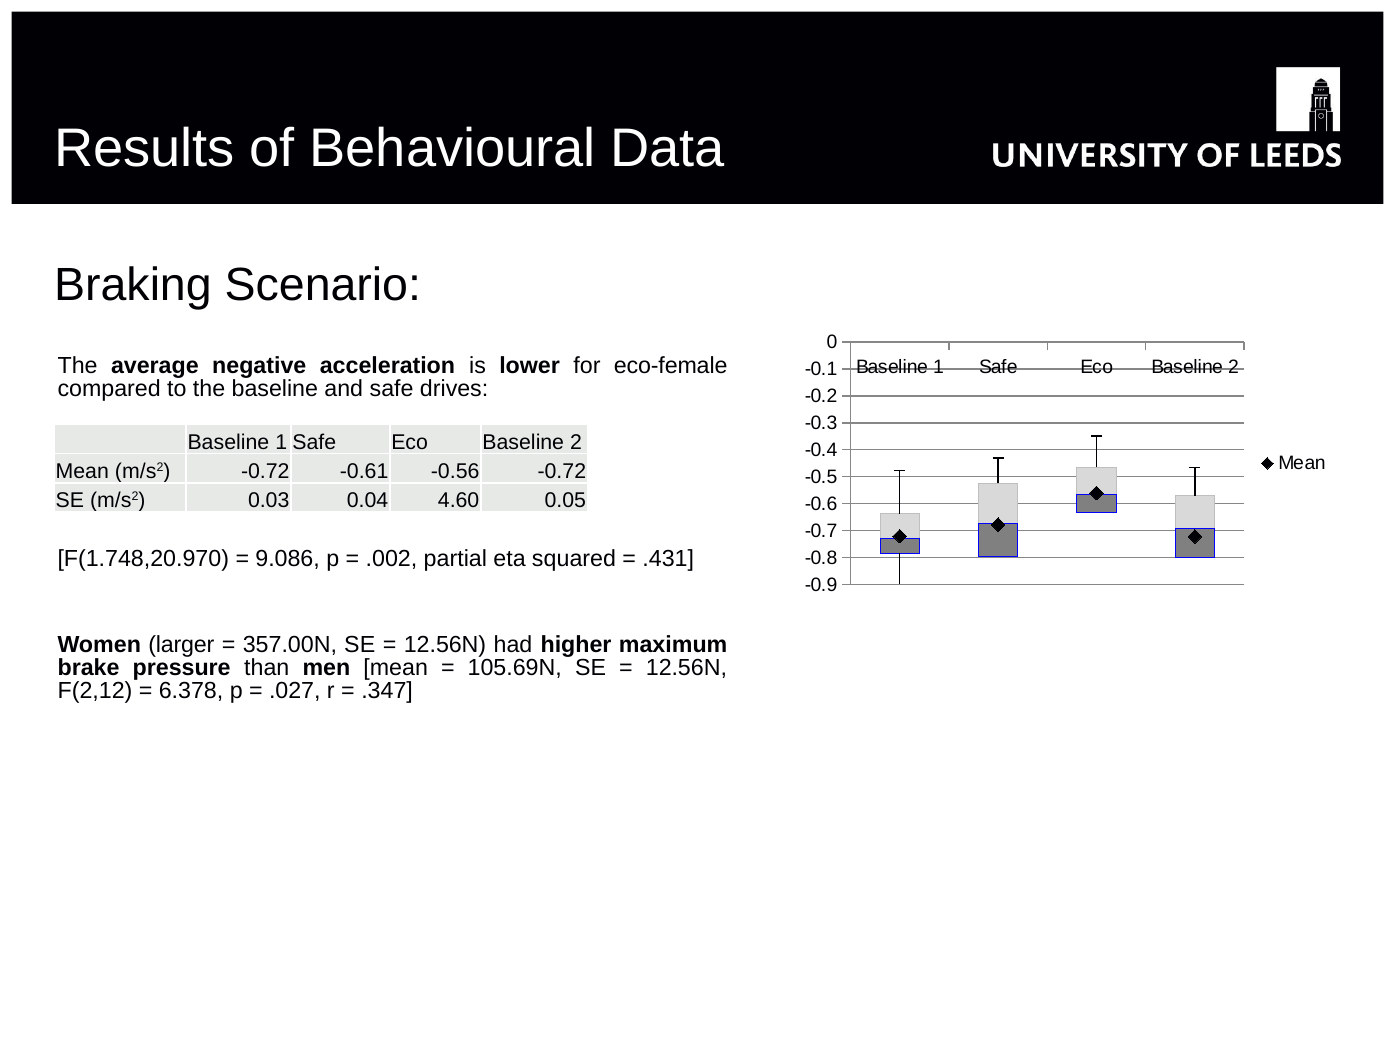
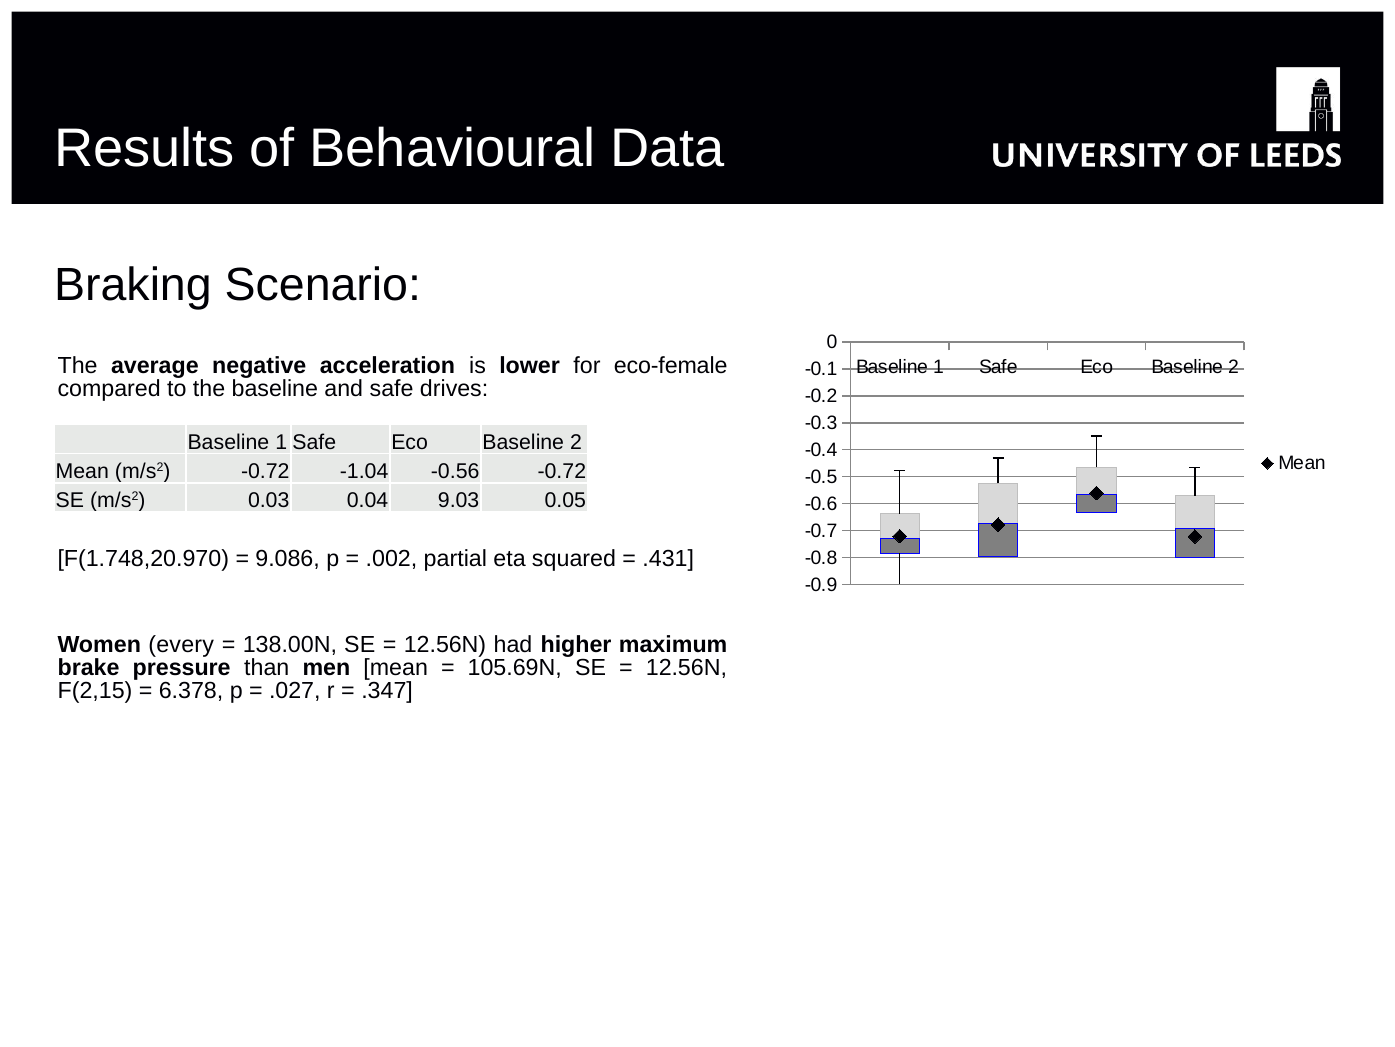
-0.61: -0.61 -> -1.04
4.60: 4.60 -> 9.03
larger: larger -> every
357.00N: 357.00N -> 138.00N
F(2,12: F(2,12 -> F(2,15
